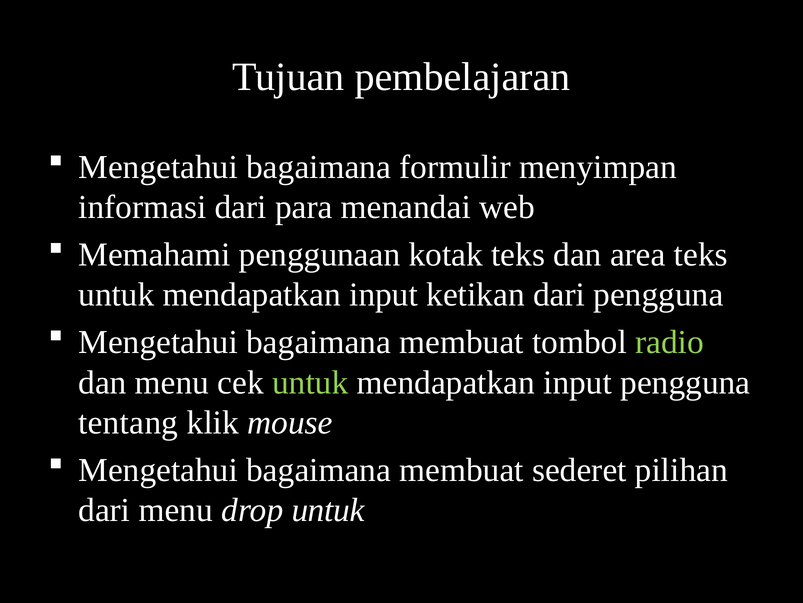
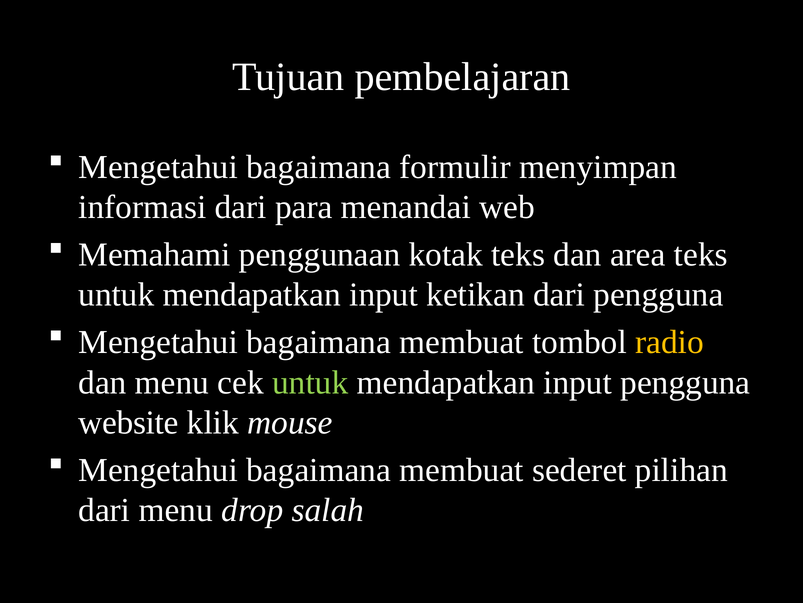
radio colour: light green -> yellow
tentang: tentang -> website
drop untuk: untuk -> salah
